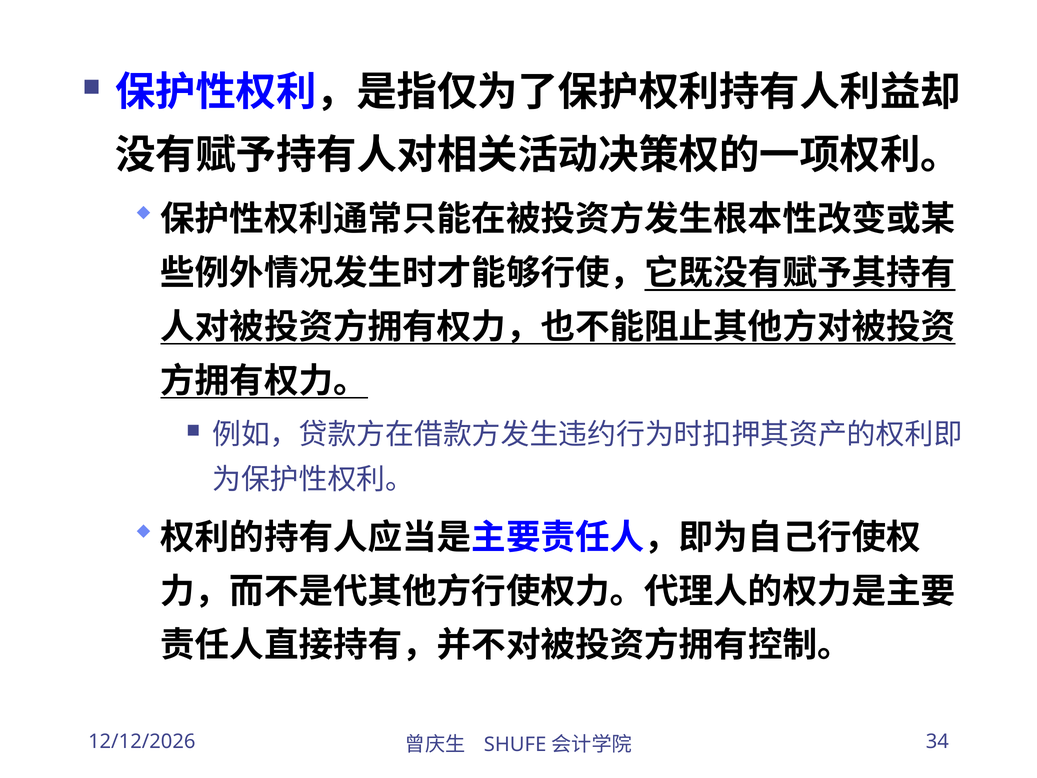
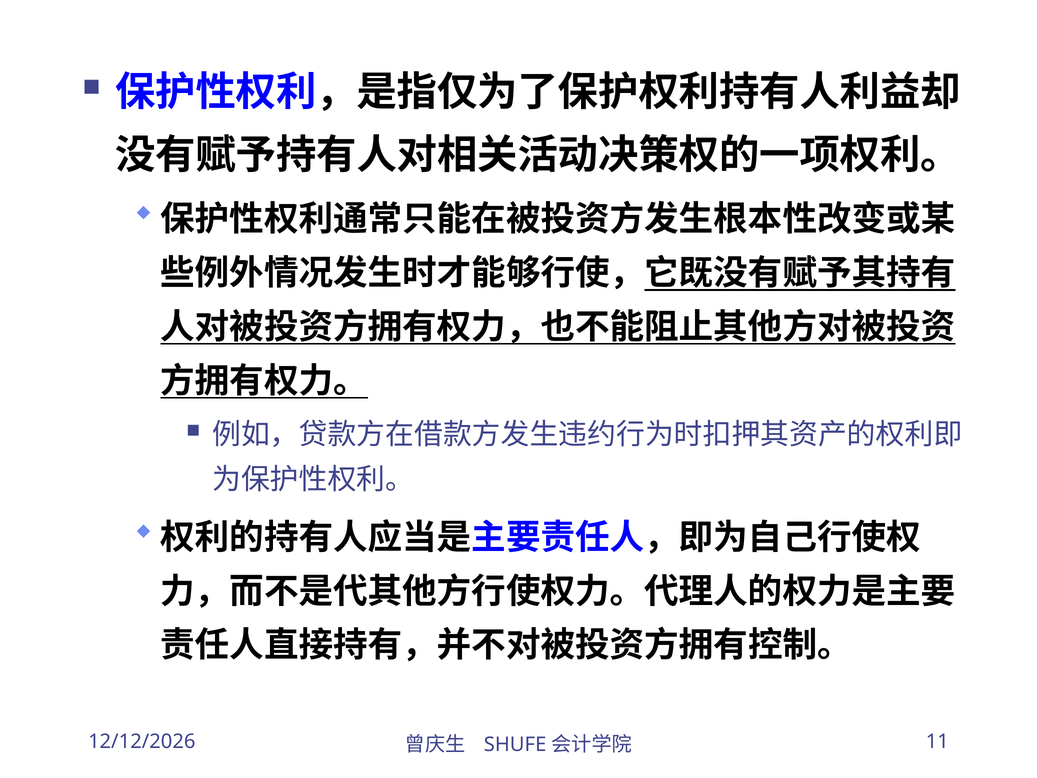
34: 34 -> 11
